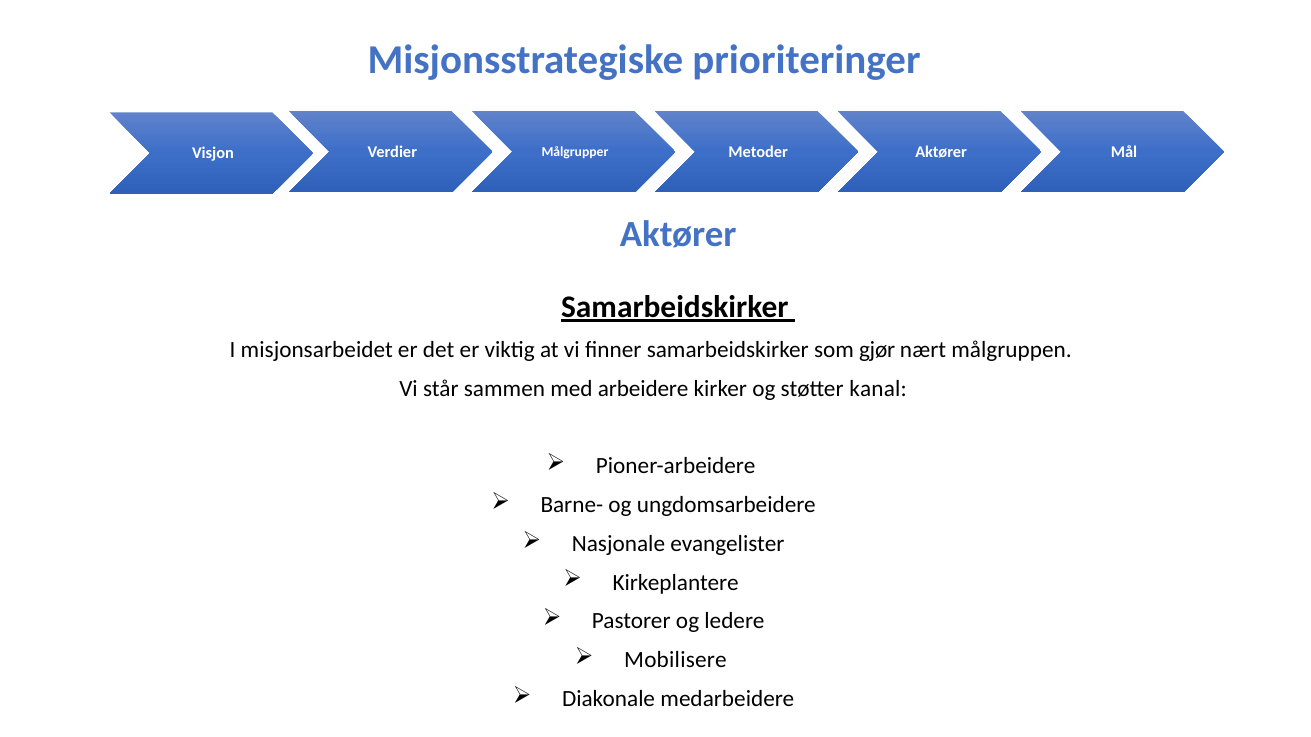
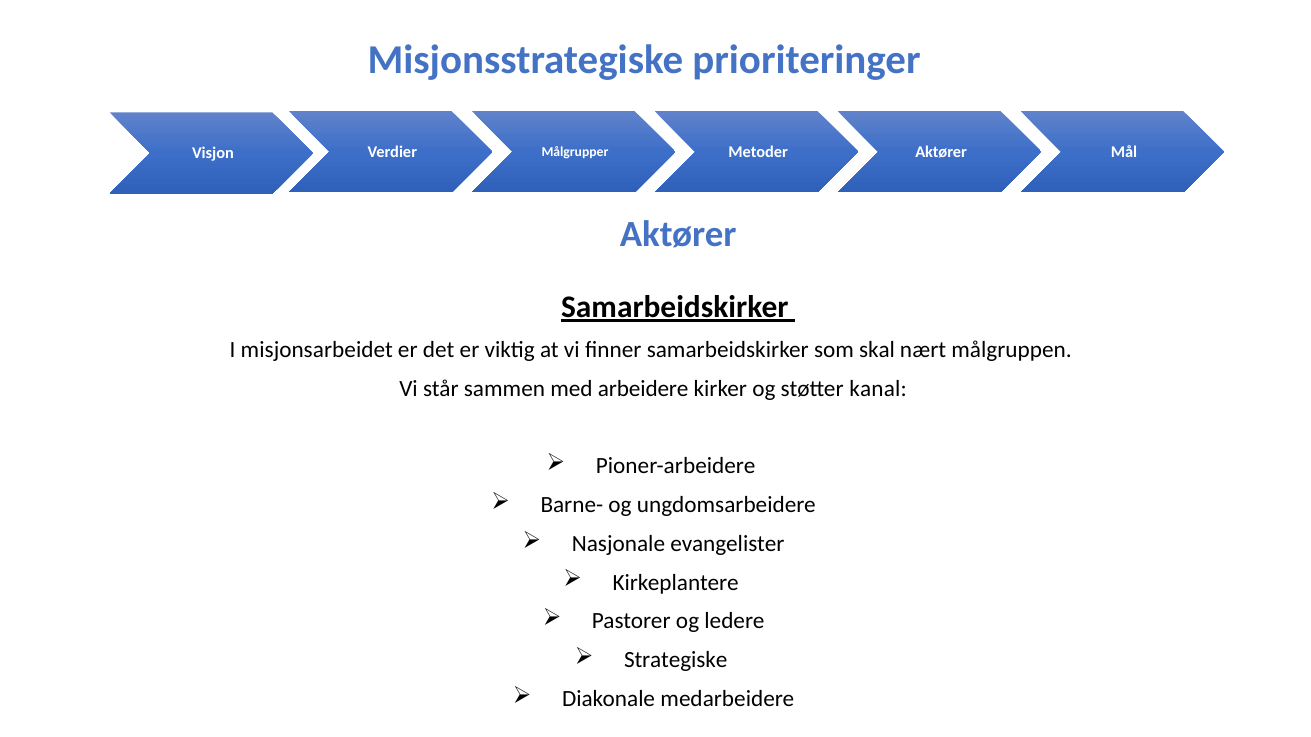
gjør: gjør -> skal
Mobilisere: Mobilisere -> Strategiske
